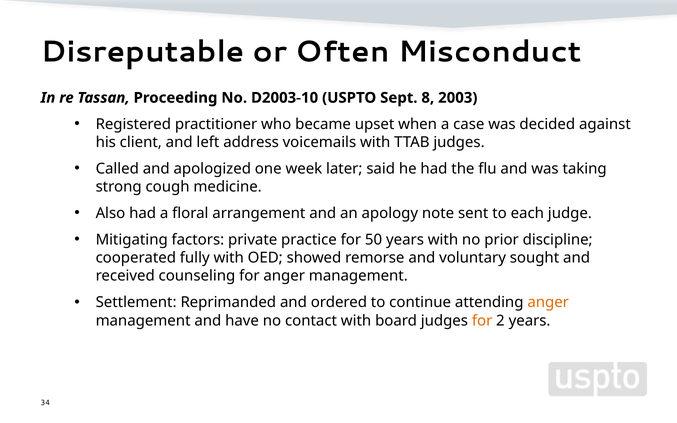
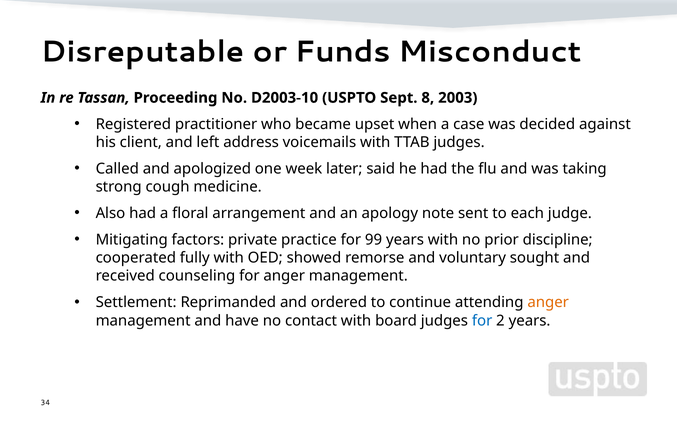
Often: Often -> Funds
50: 50 -> 99
for at (482, 321) colour: orange -> blue
